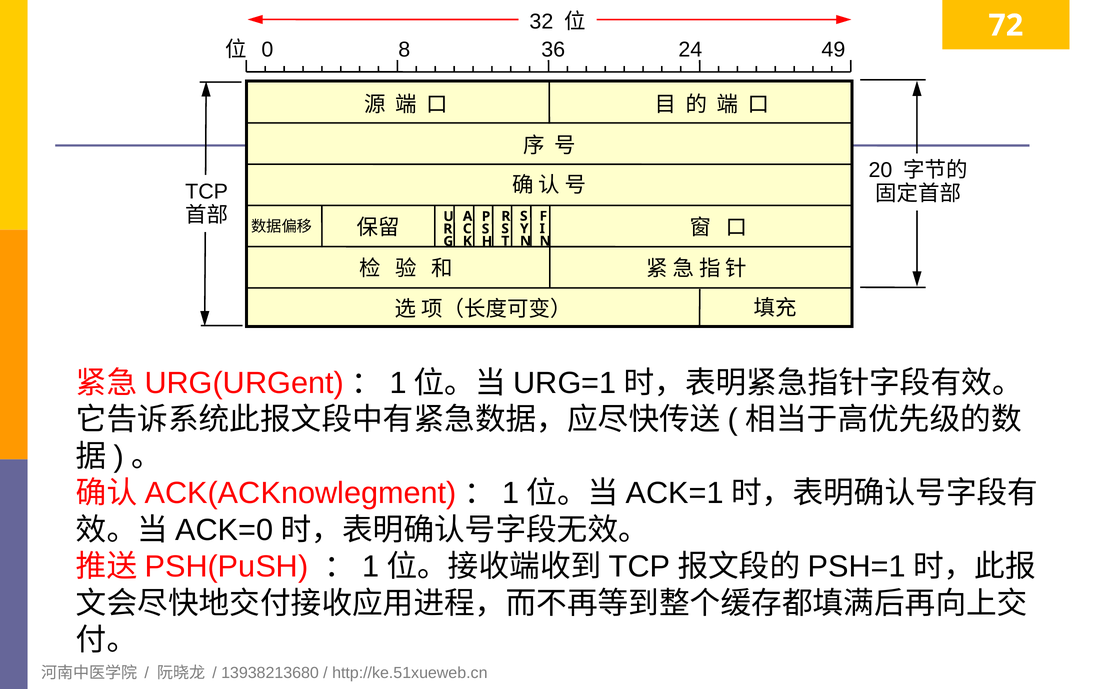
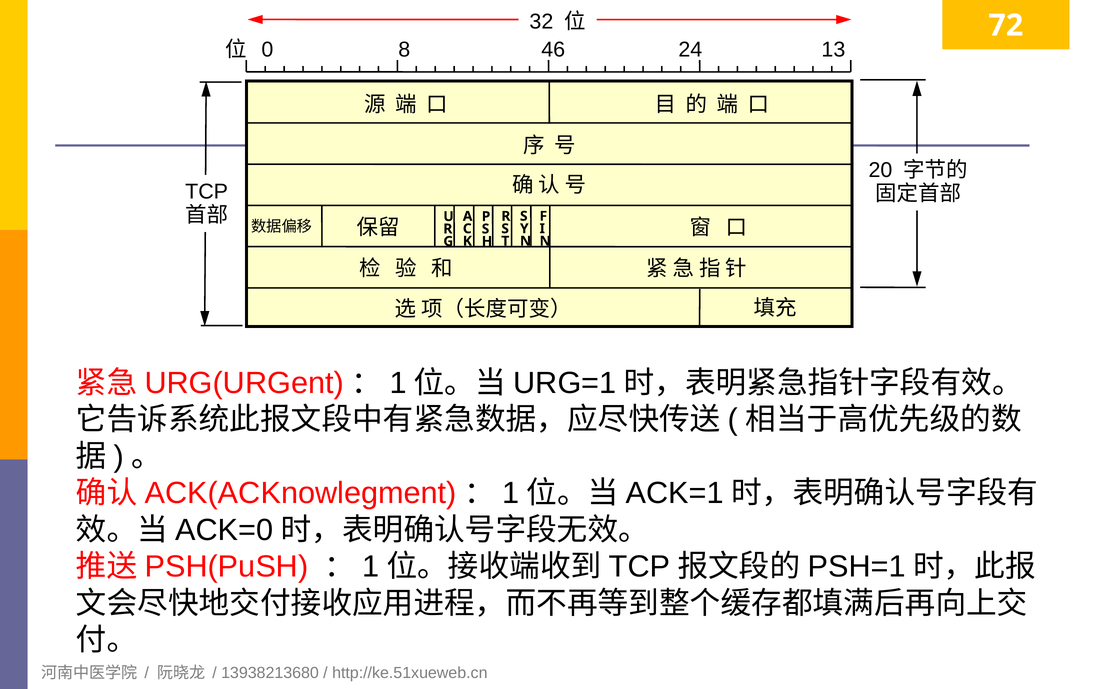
36: 36 -> 46
49: 49 -> 13
